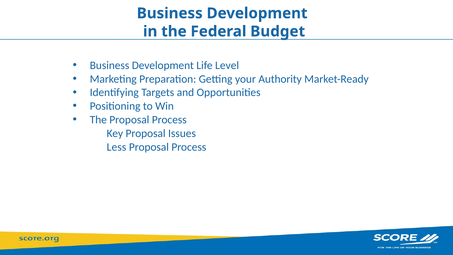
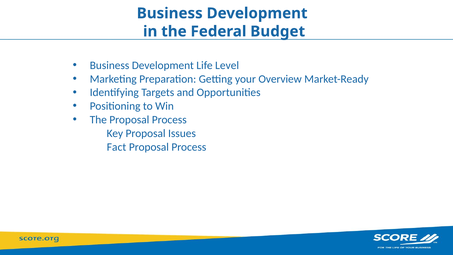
Authority: Authority -> Overview
Less: Less -> Fact
